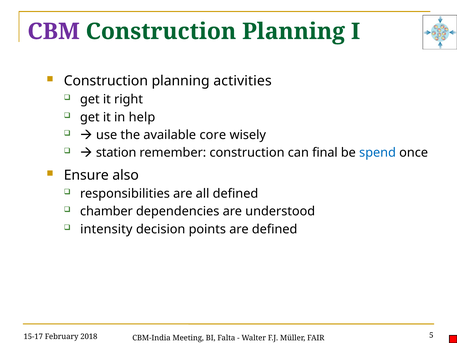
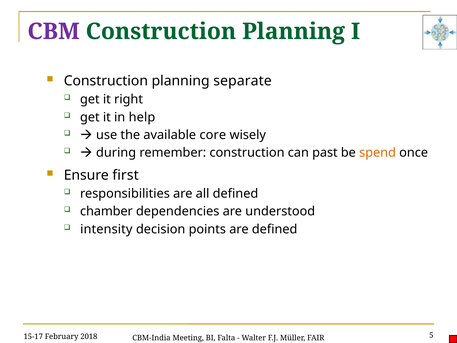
activities: activities -> separate
station: station -> during
final: final -> past
spend colour: blue -> orange
also: also -> first
